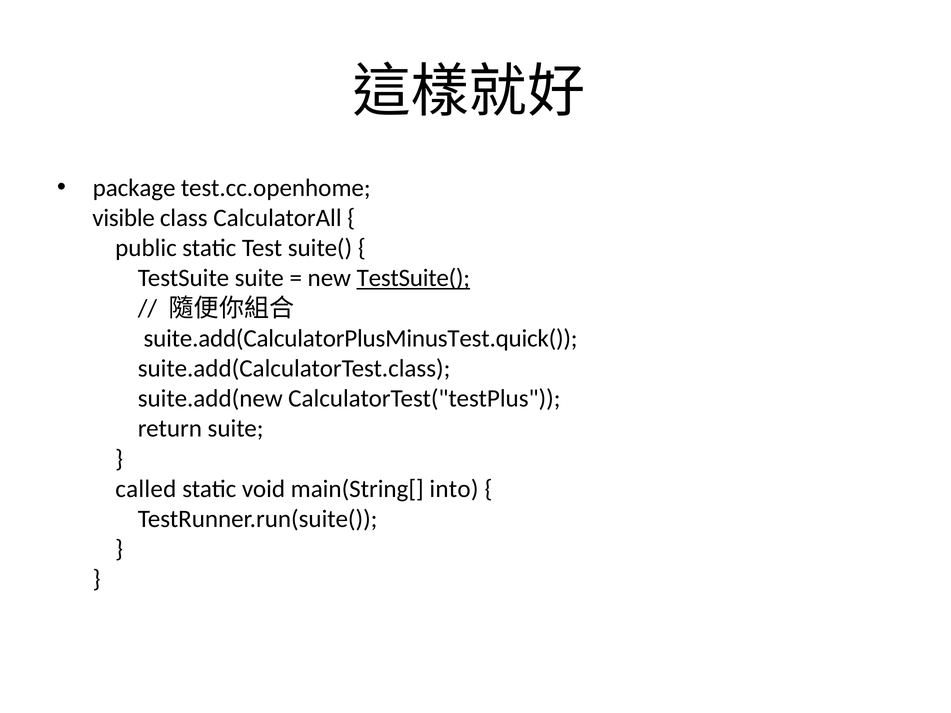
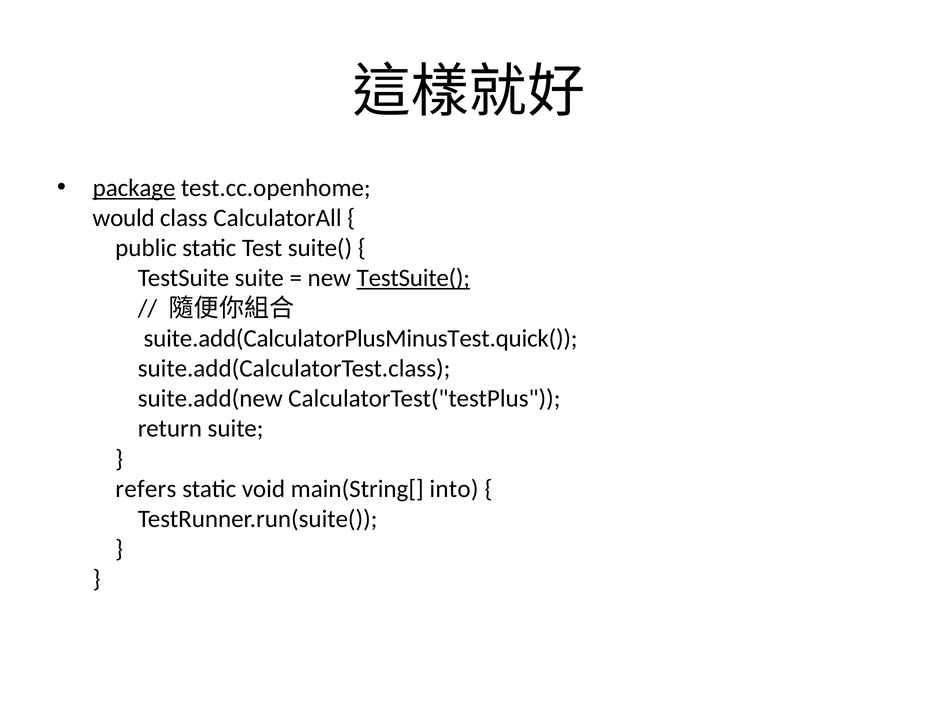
package underline: none -> present
visible: visible -> would
called: called -> refers
